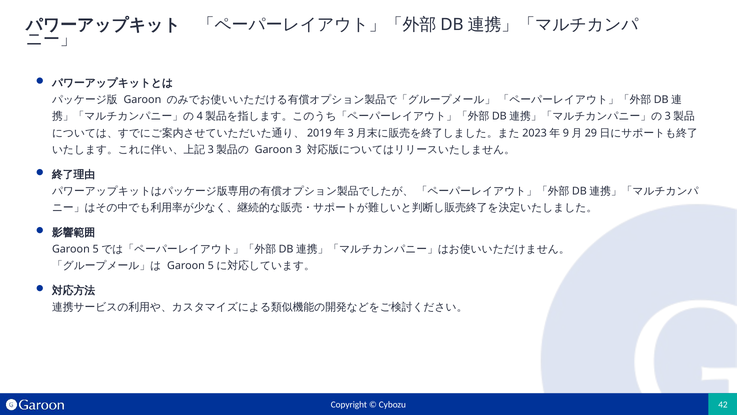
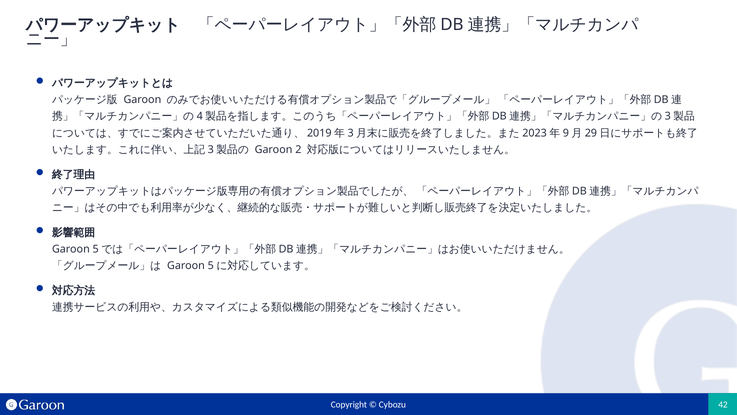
3: 3 -> 2
